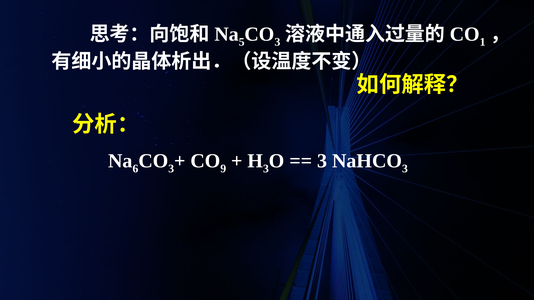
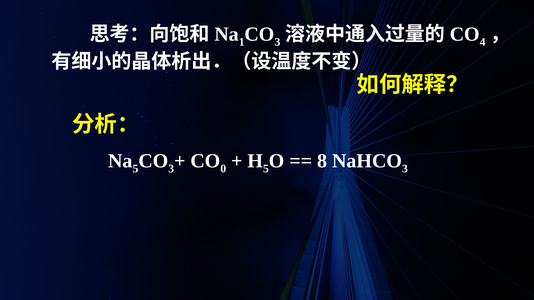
5: 5 -> 1
1: 1 -> 4
6 at (135, 169): 6 -> 5
9: 9 -> 0
3 at (266, 169): 3 -> 5
3 at (322, 161): 3 -> 8
